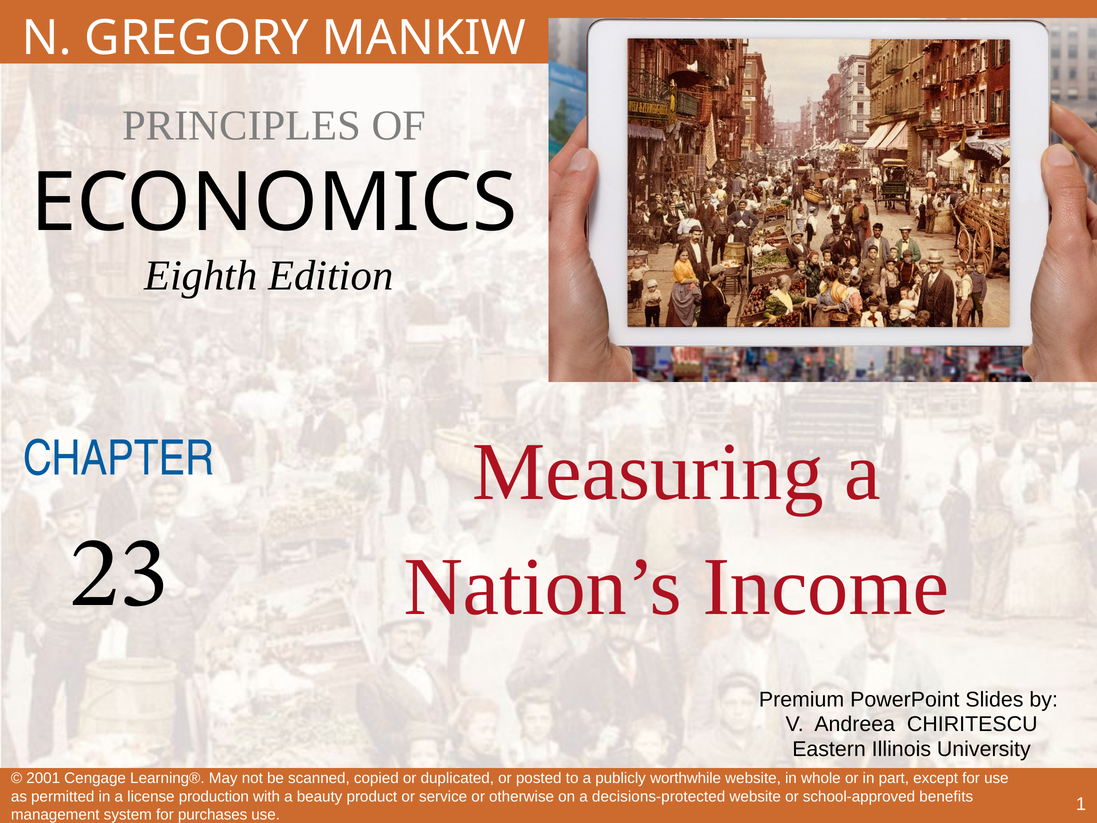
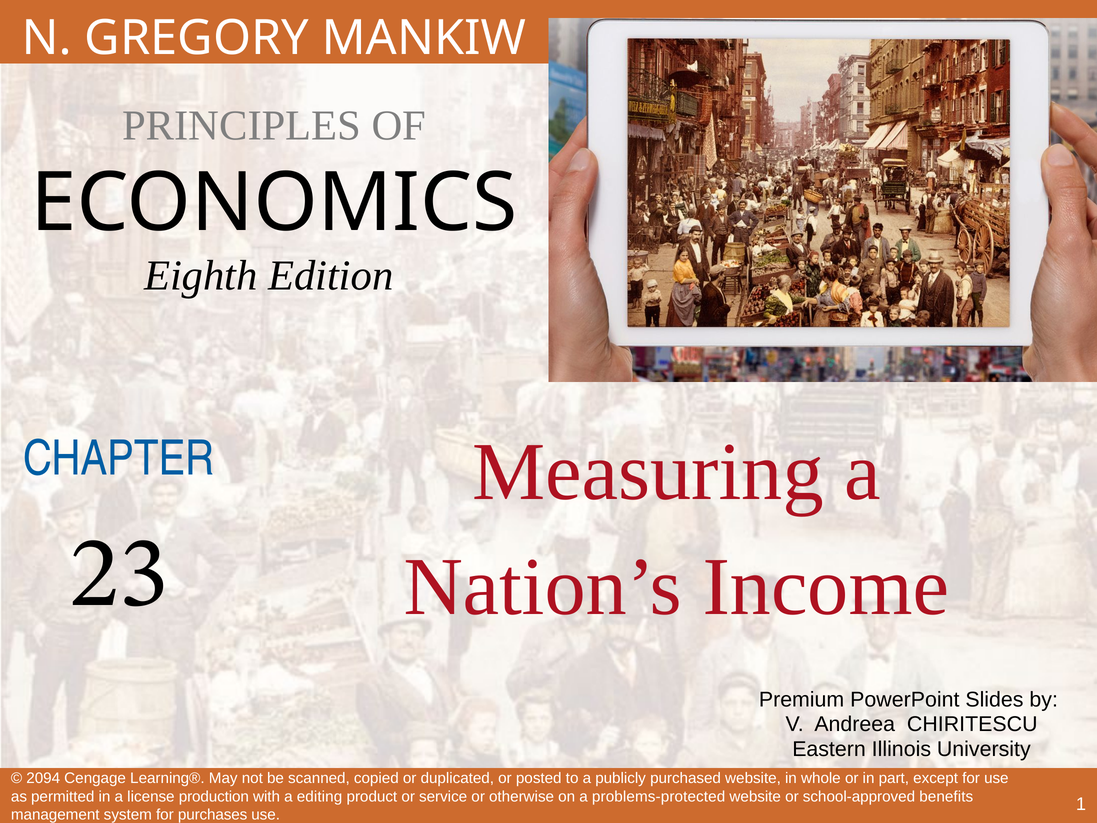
2001: 2001 -> 2094
worthwhile: worthwhile -> purchased
beauty: beauty -> editing
decisions-protected: decisions-protected -> problems-protected
